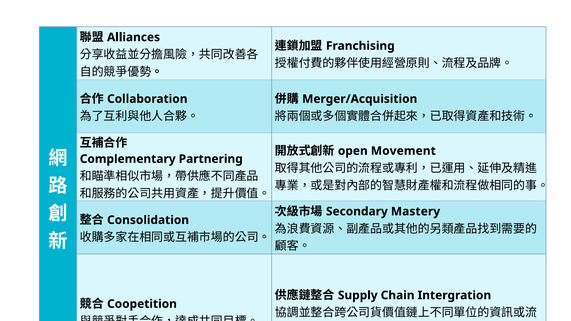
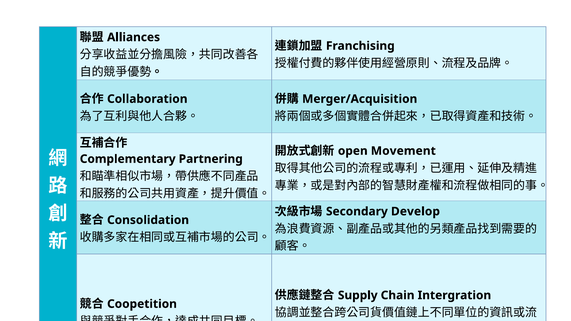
Mastery: Mastery -> Develop
